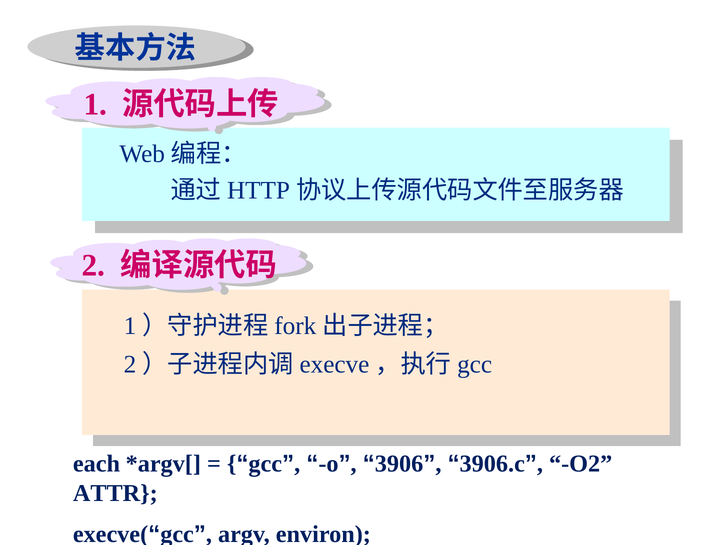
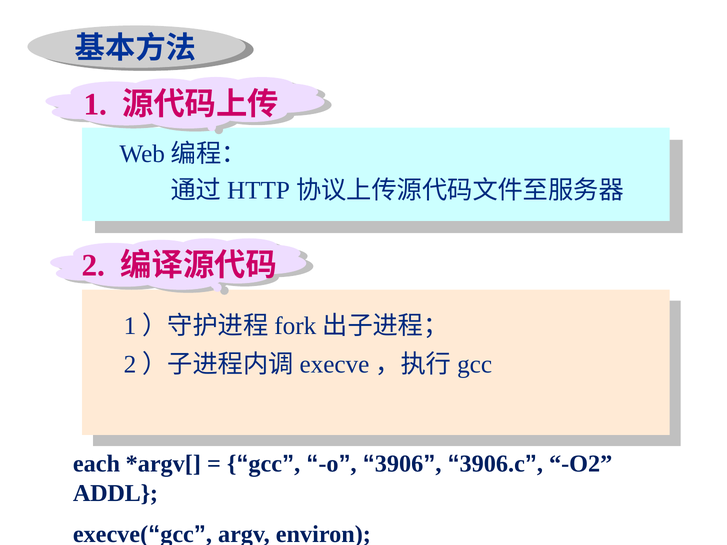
ATTR: ATTR -> ADDL
